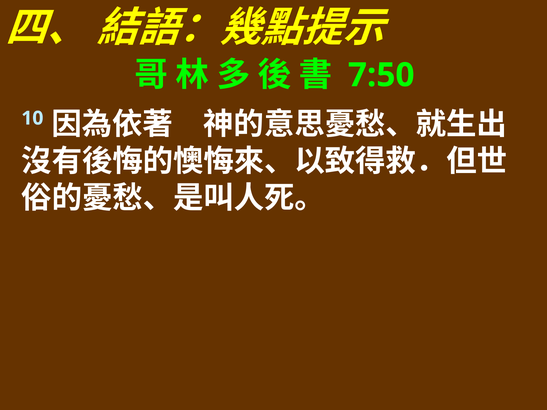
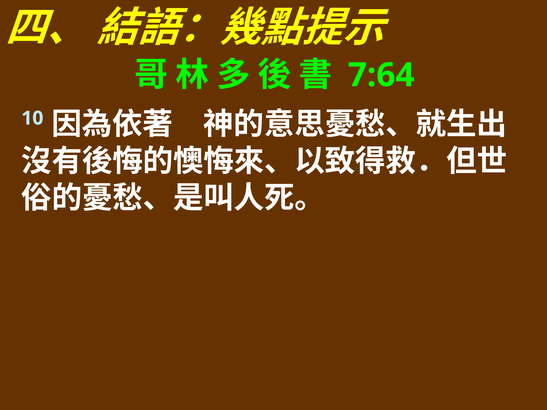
7:50: 7:50 -> 7:64
